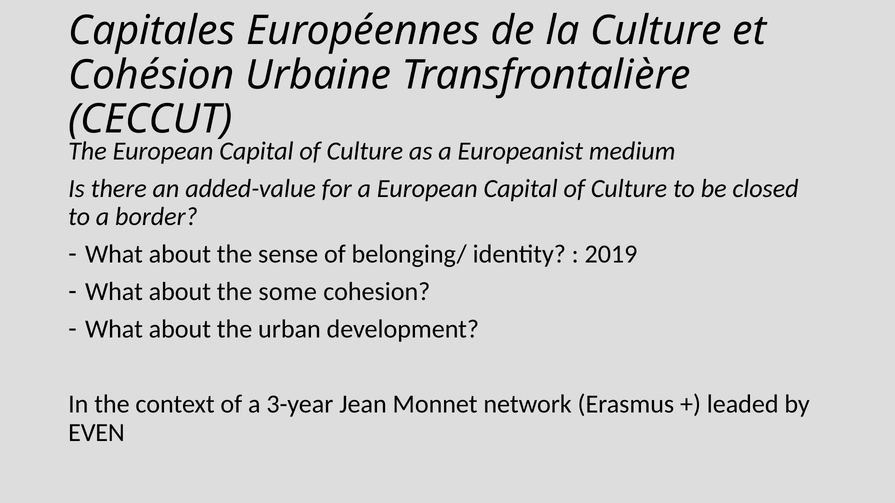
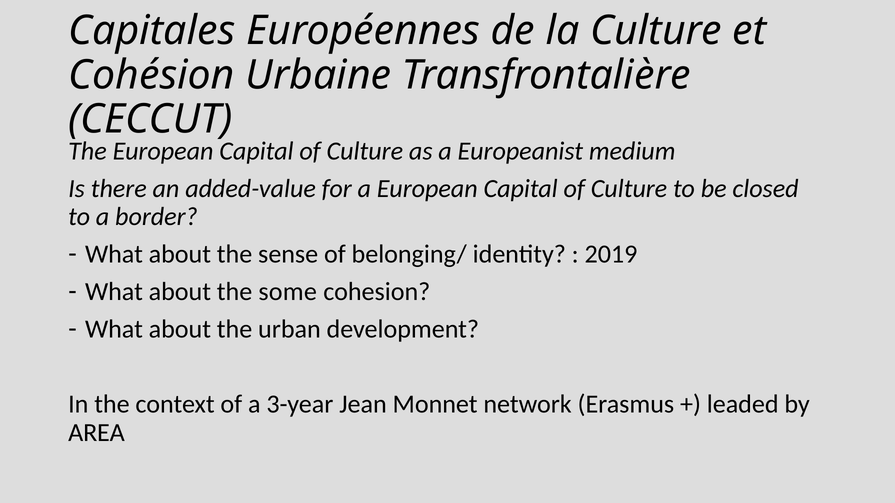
EVEN: EVEN -> AREA
